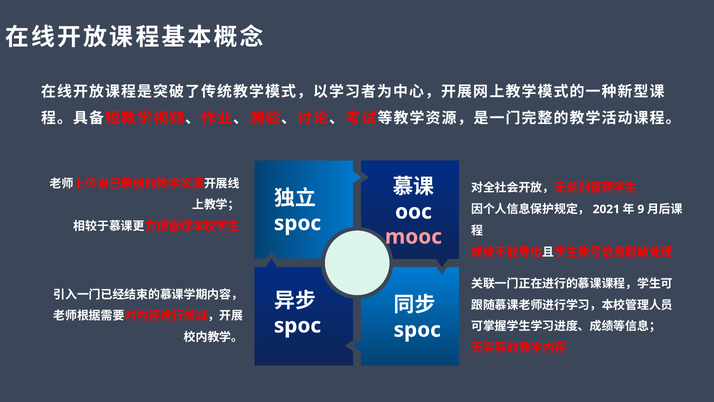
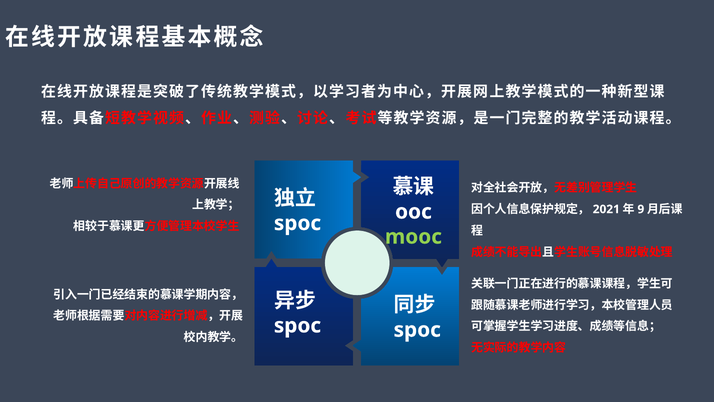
mooc colour: pink -> light green
